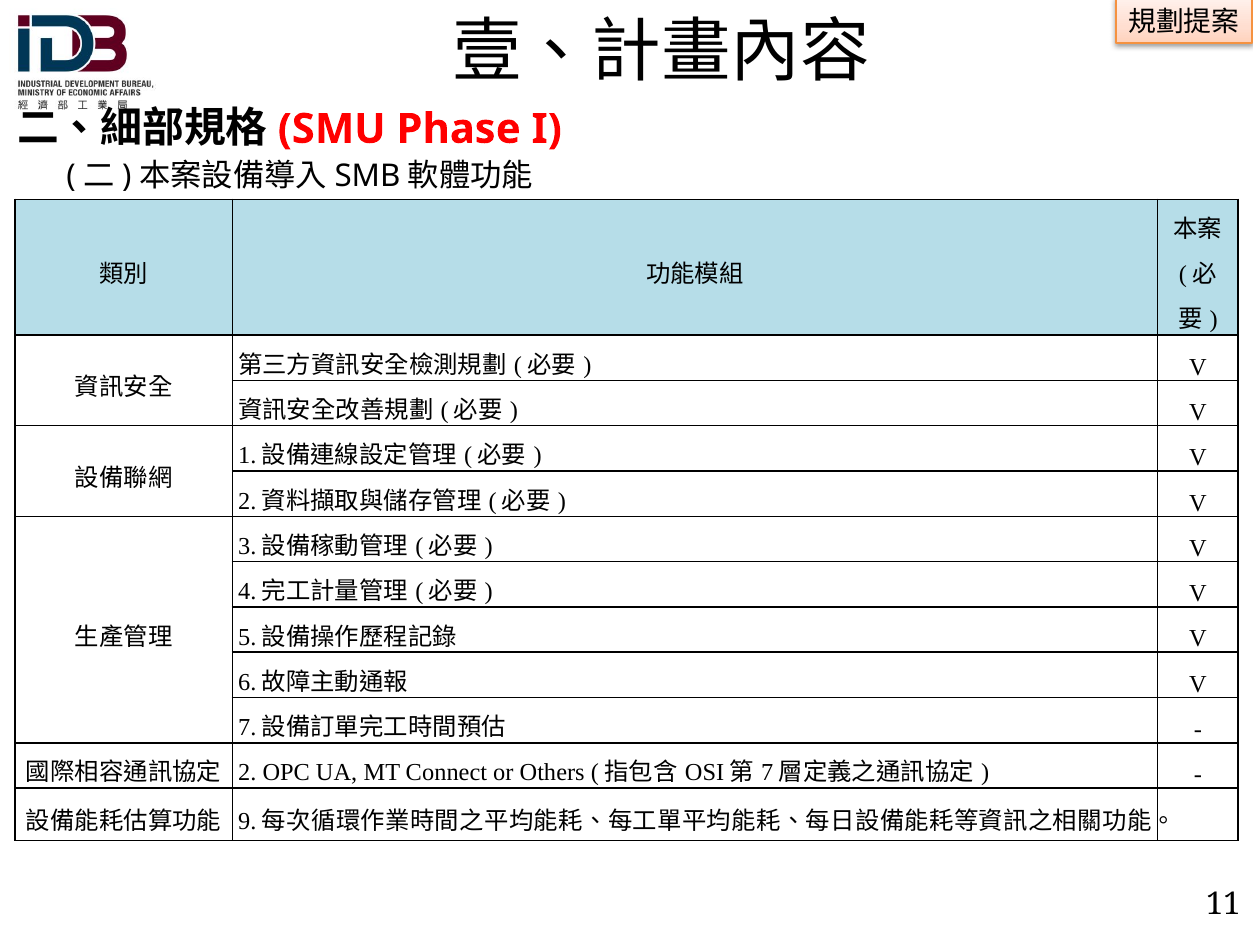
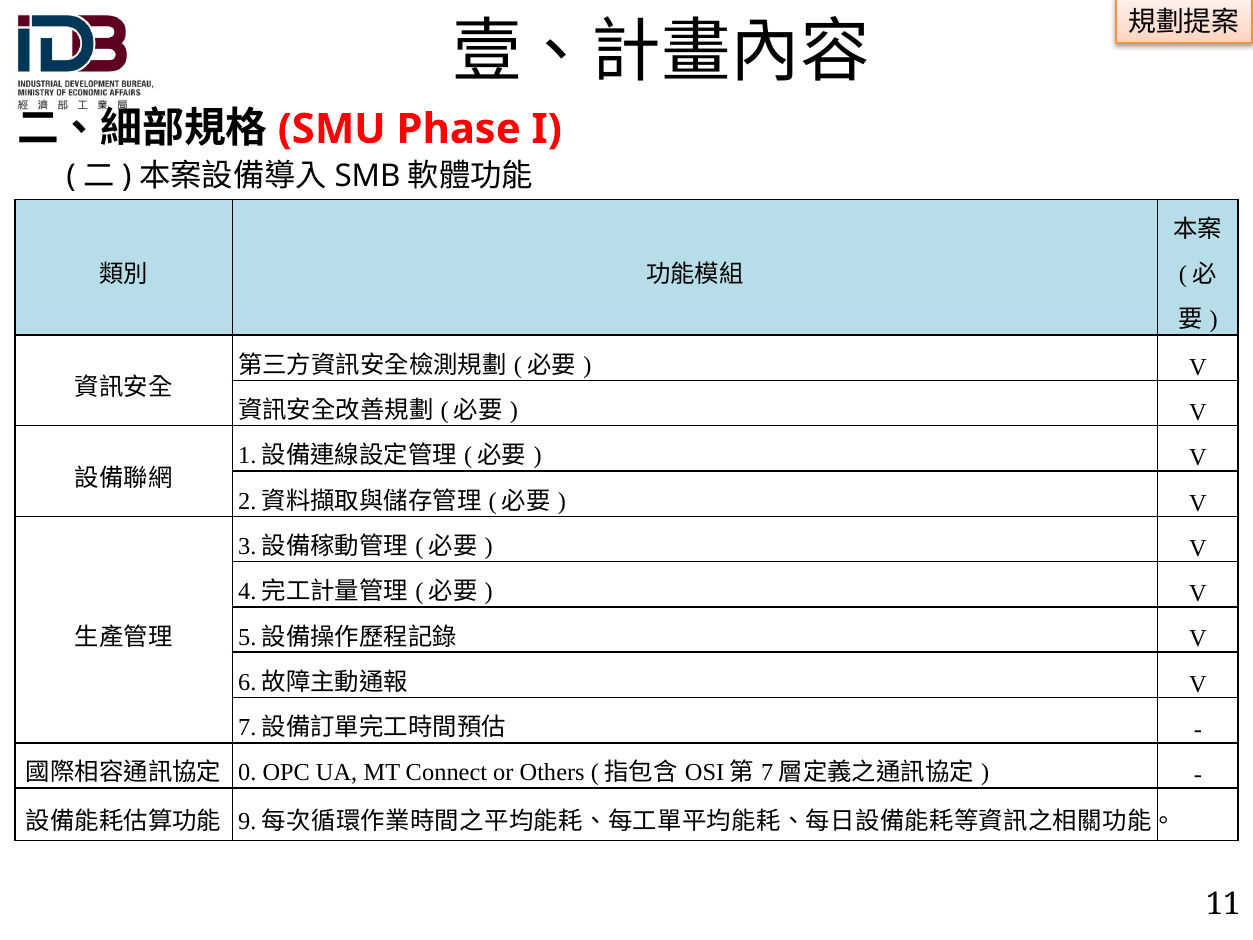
2: 2 -> 0
